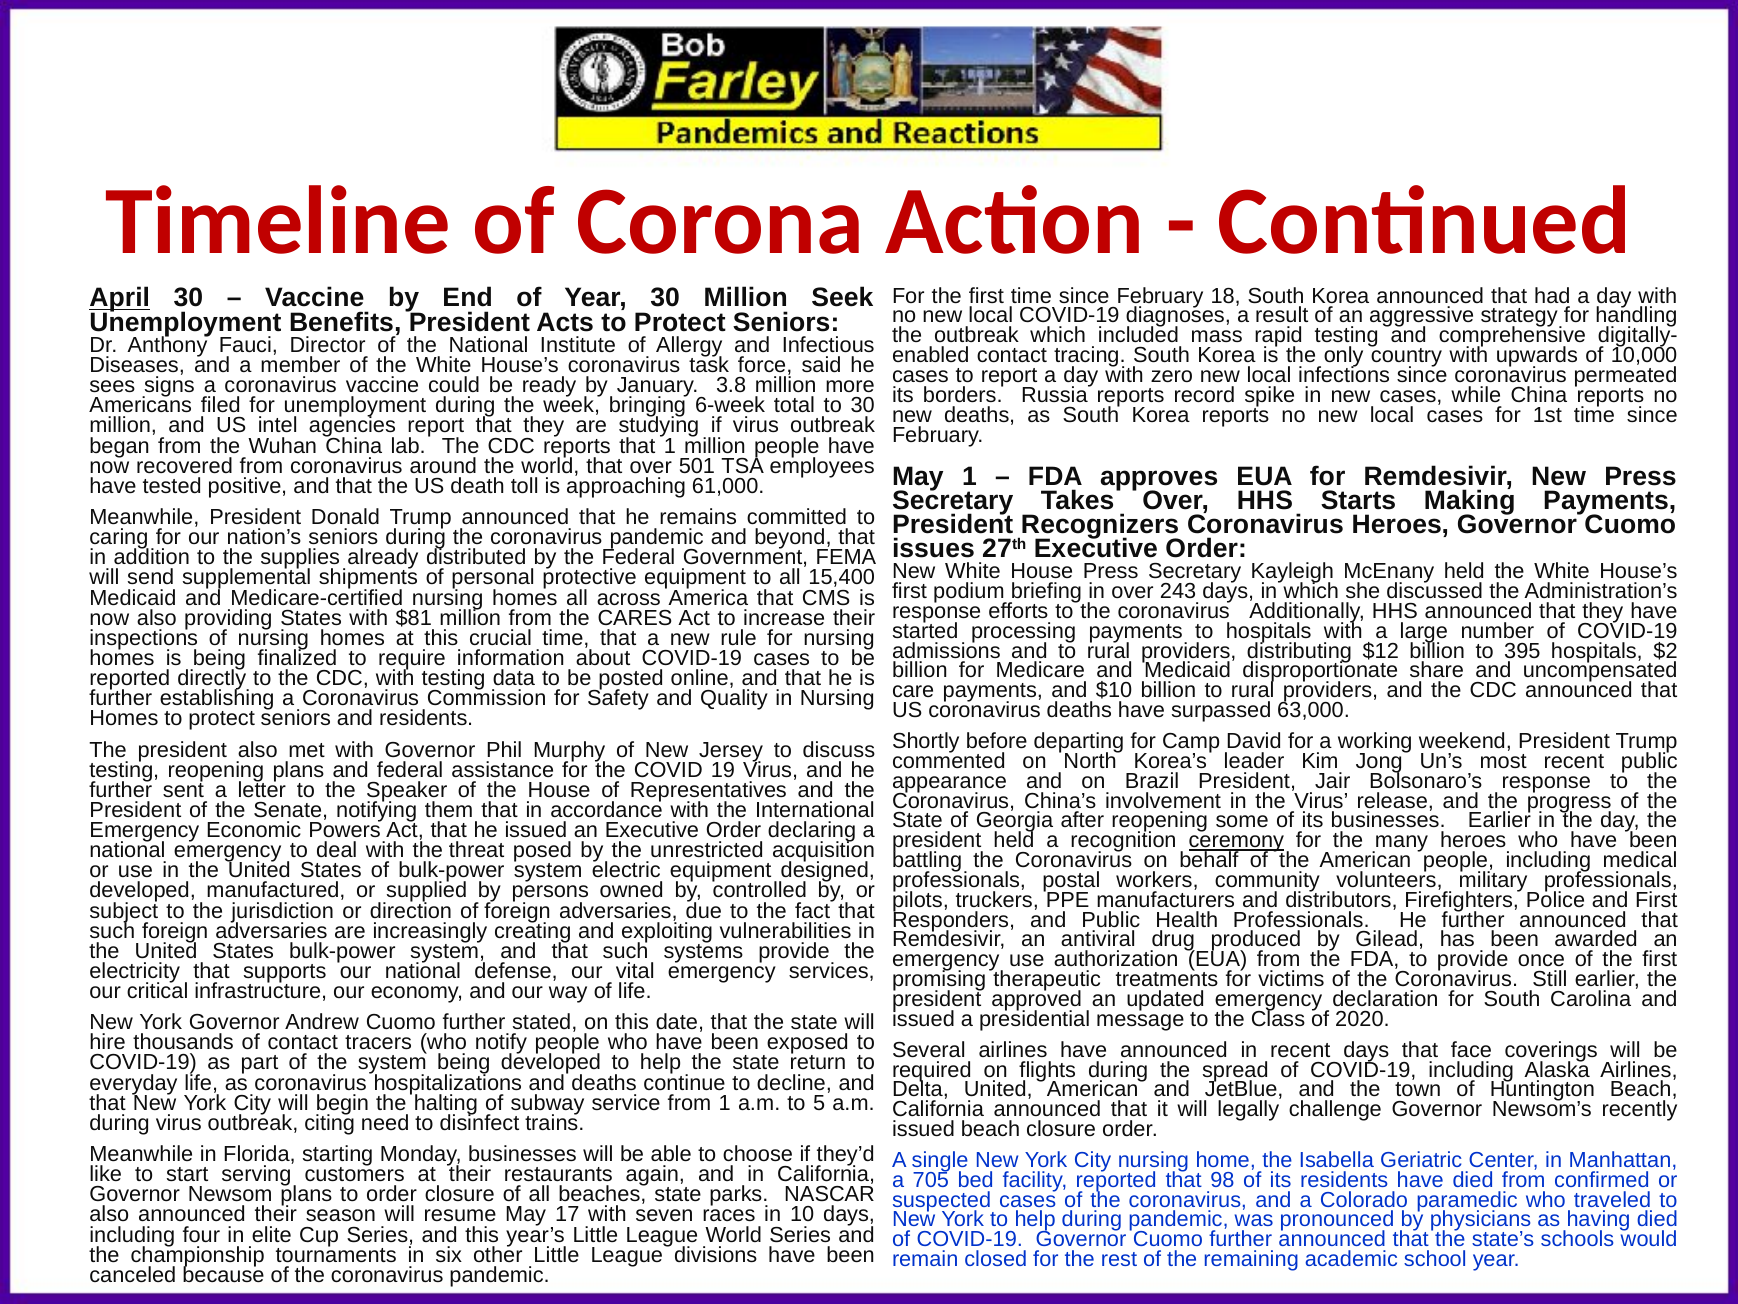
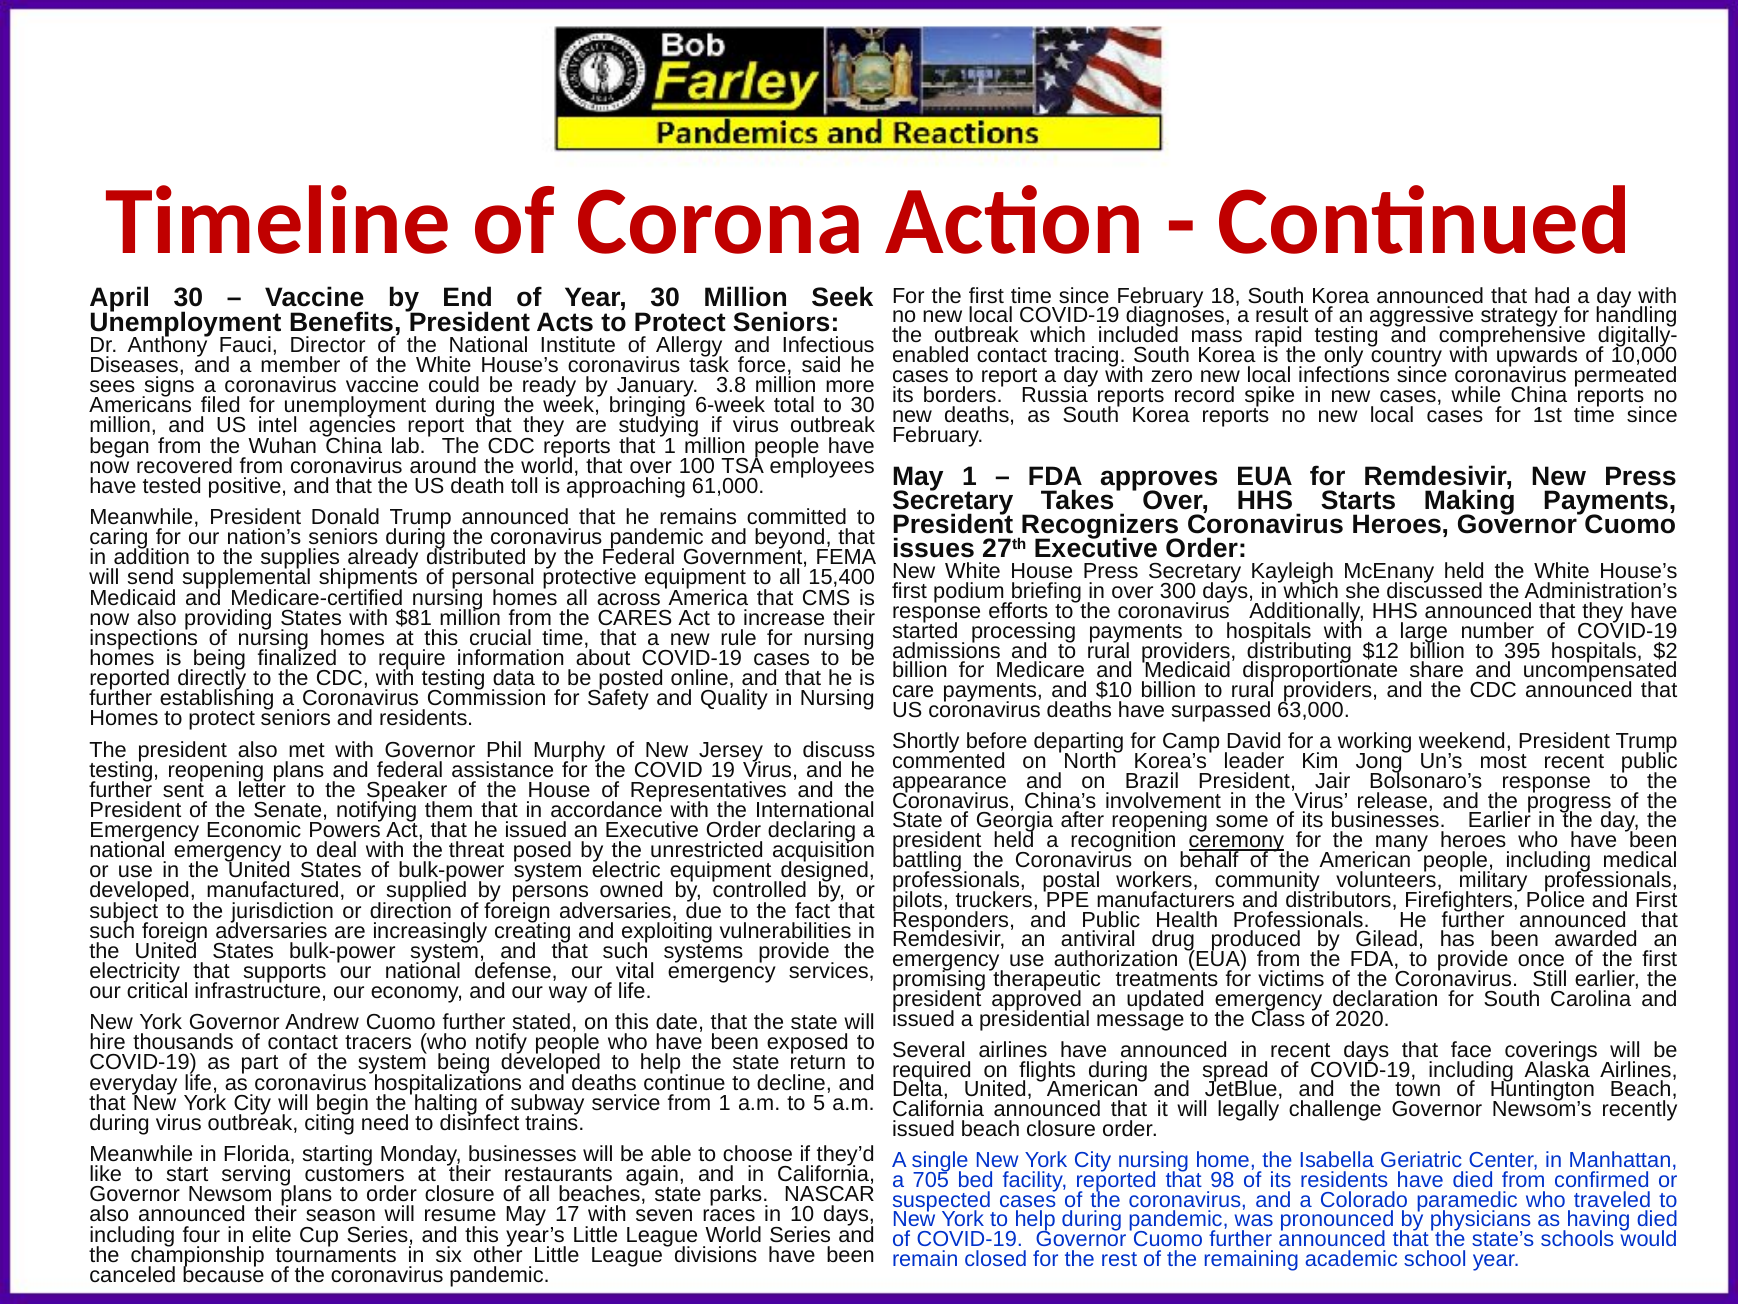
April underline: present -> none
501: 501 -> 100
243: 243 -> 300
